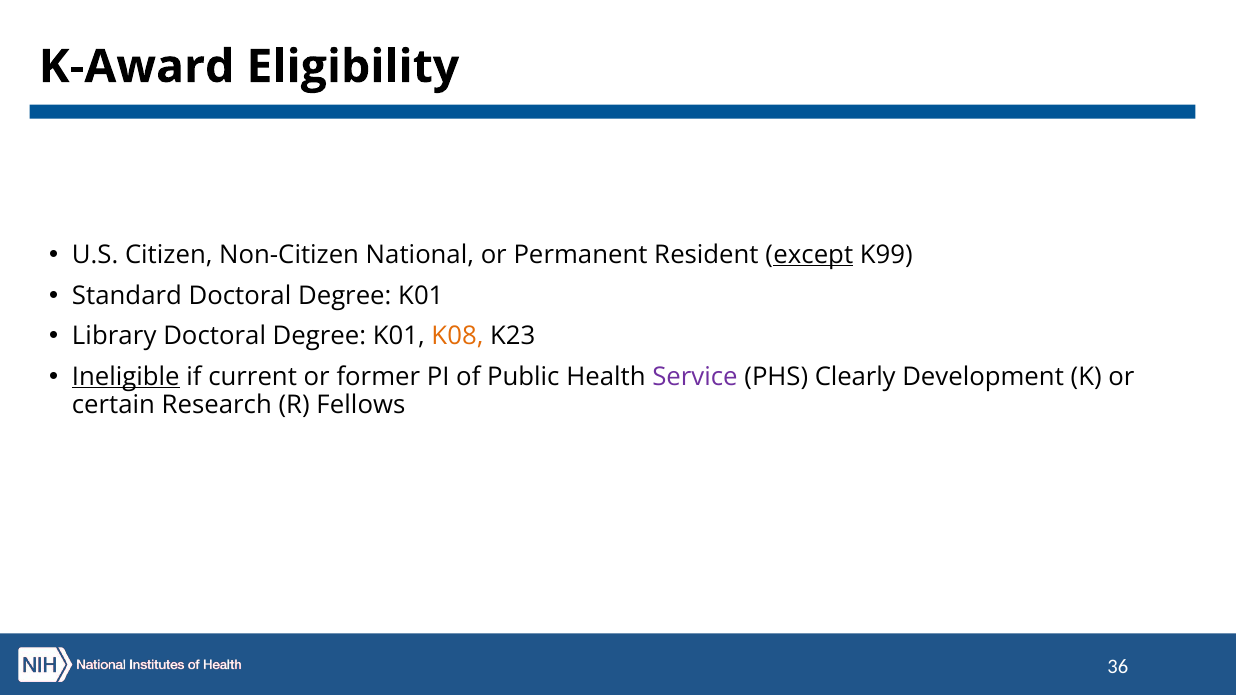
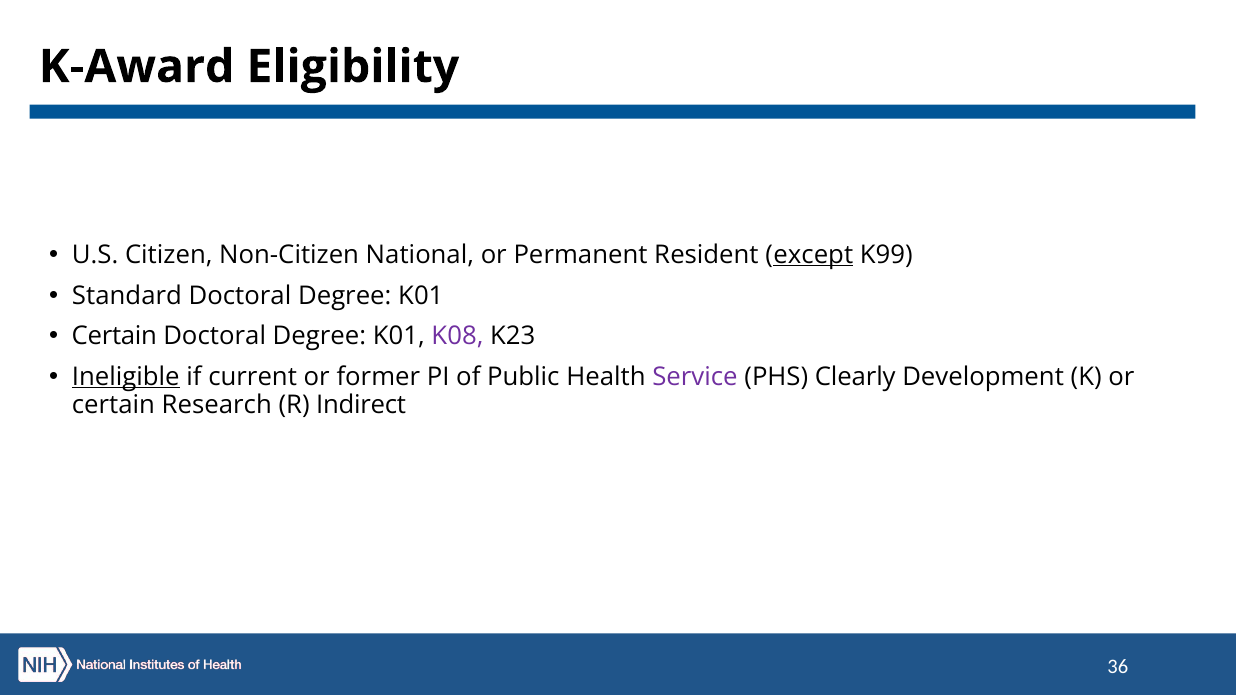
Library at (114, 336): Library -> Certain
K08 colour: orange -> purple
Fellows: Fellows -> Indirect
